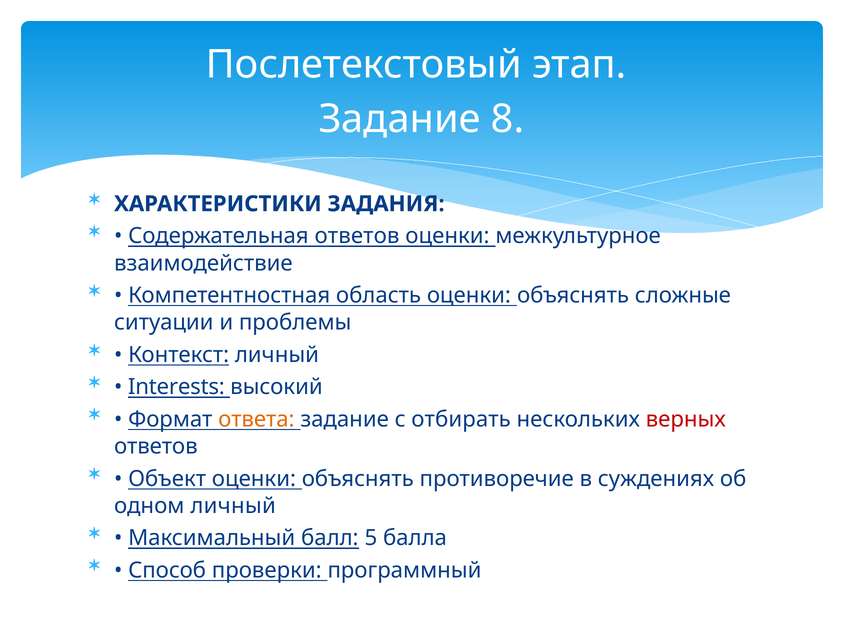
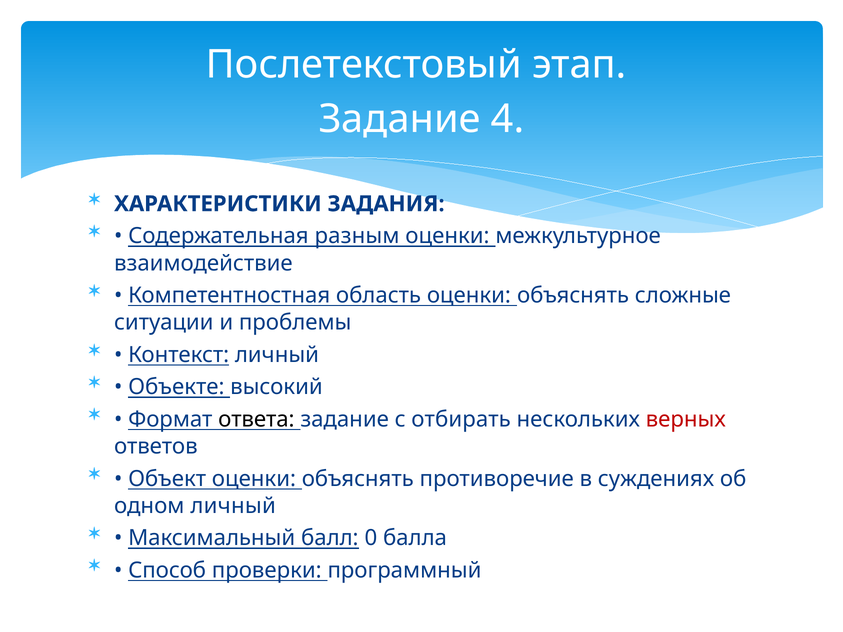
8: 8 -> 4
Содержательная ответов: ответов -> разным
Interests: Interests -> Объекте
ответа colour: orange -> black
5: 5 -> 0
